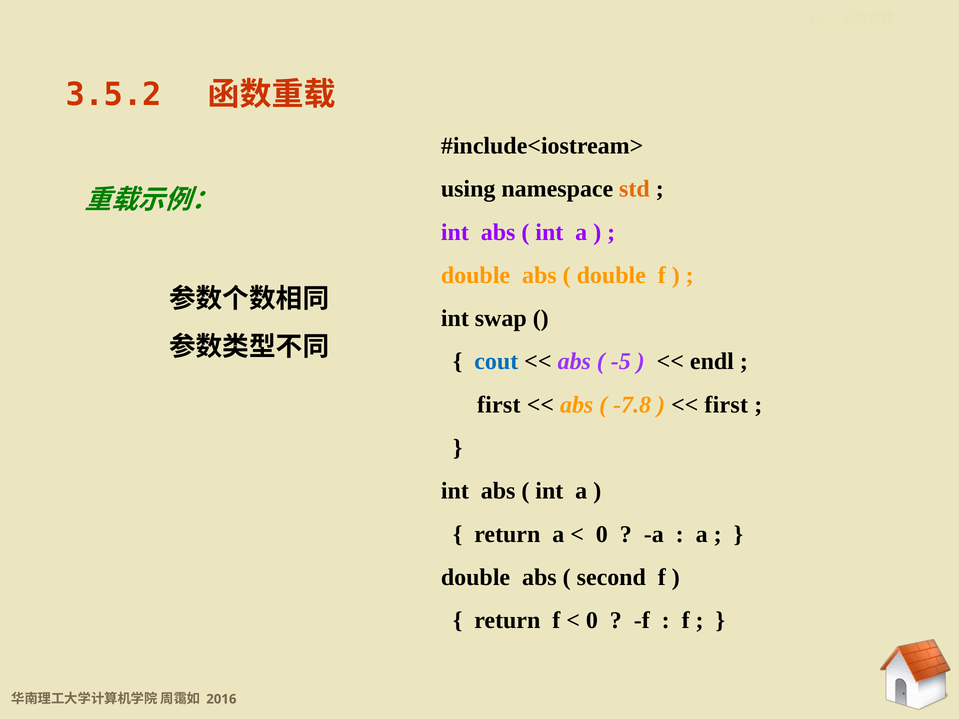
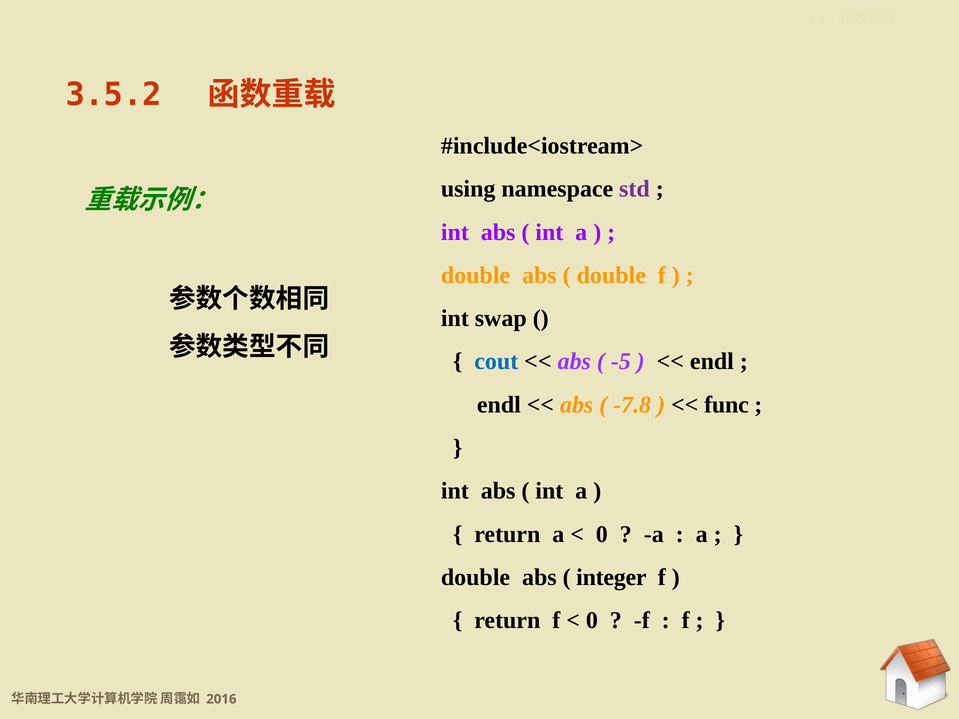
std colour: orange -> purple
first at (499, 405): first -> endl
first at (726, 405): first -> func
second: second -> integer
